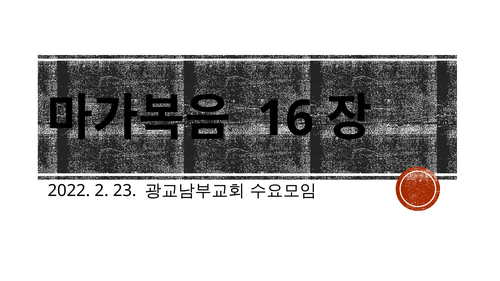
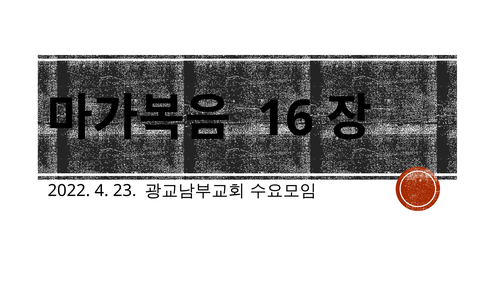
2: 2 -> 4
